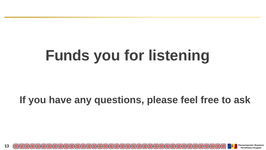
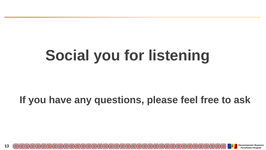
Funds: Funds -> Social
